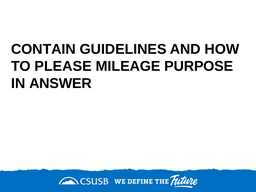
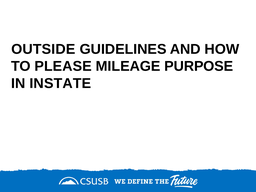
CONTAIN: CONTAIN -> OUTSIDE
ANSWER: ANSWER -> INSTATE
